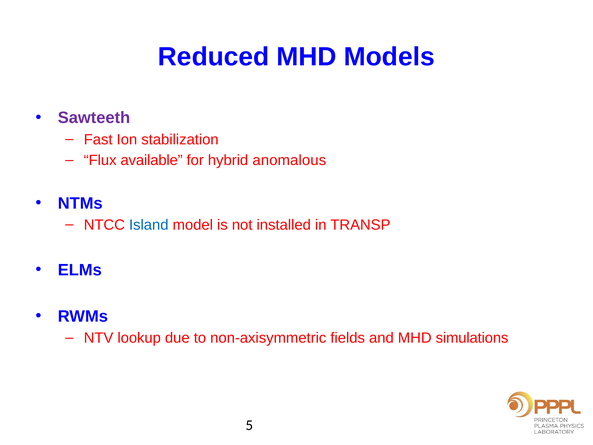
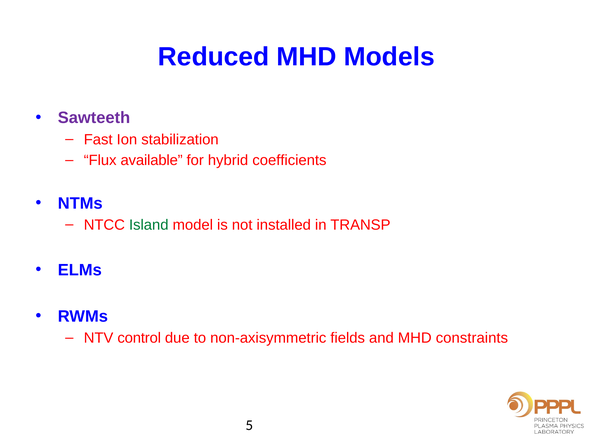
anomalous: anomalous -> coefficients
Island colour: blue -> green
lookup: lookup -> control
simulations: simulations -> constraints
